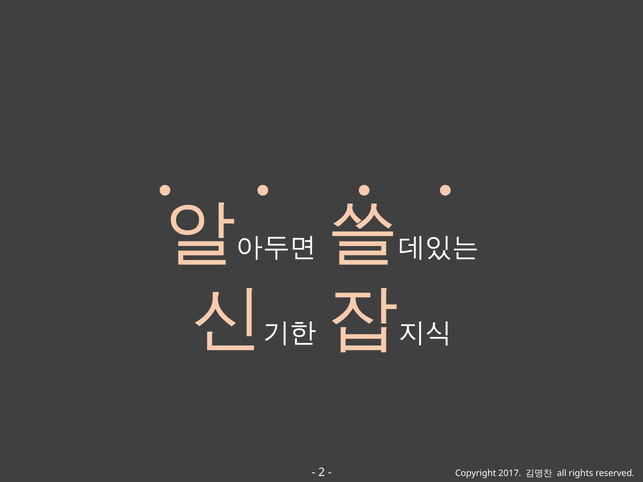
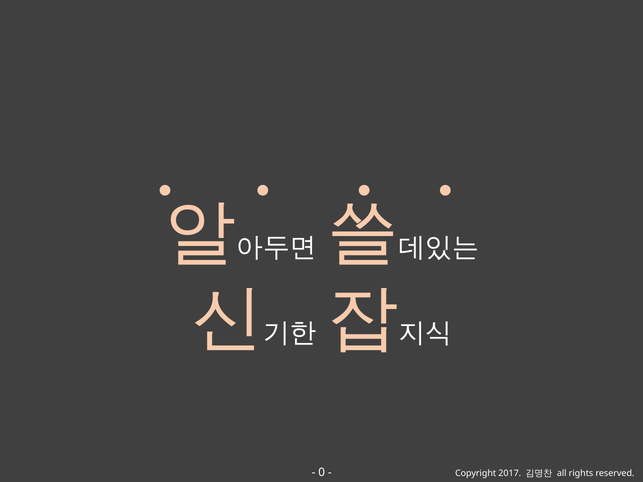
2: 2 -> 0
